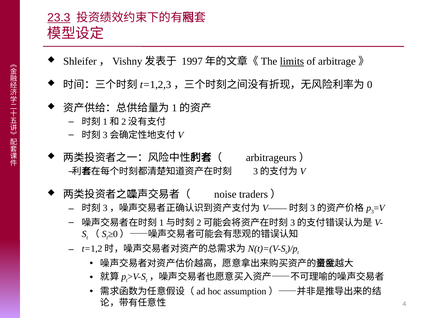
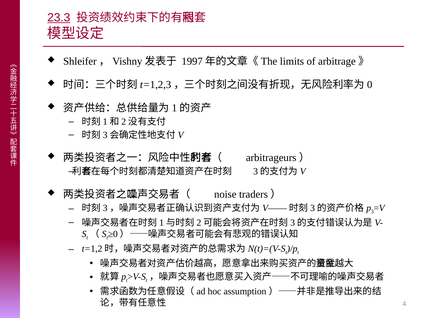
limits underline: present -> none
